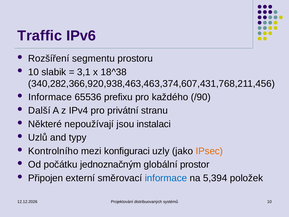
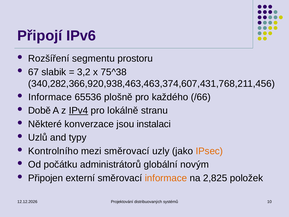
Traffic: Traffic -> Připojí
10 at (34, 72): 10 -> 67
3,1: 3,1 -> 3,2
18^38: 18^38 -> 75^38
prefixu: prefixu -> plošně
/90: /90 -> /66
Další: Další -> Době
IPv4 underline: none -> present
privátní: privátní -> lokálně
nepoužívají: nepoužívají -> konverzace
mezi konfiguraci: konfiguraci -> směrovací
jednoznačným: jednoznačným -> administrátorů
prostor: prostor -> novým
informace at (166, 178) colour: blue -> orange
5,394: 5,394 -> 2,825
